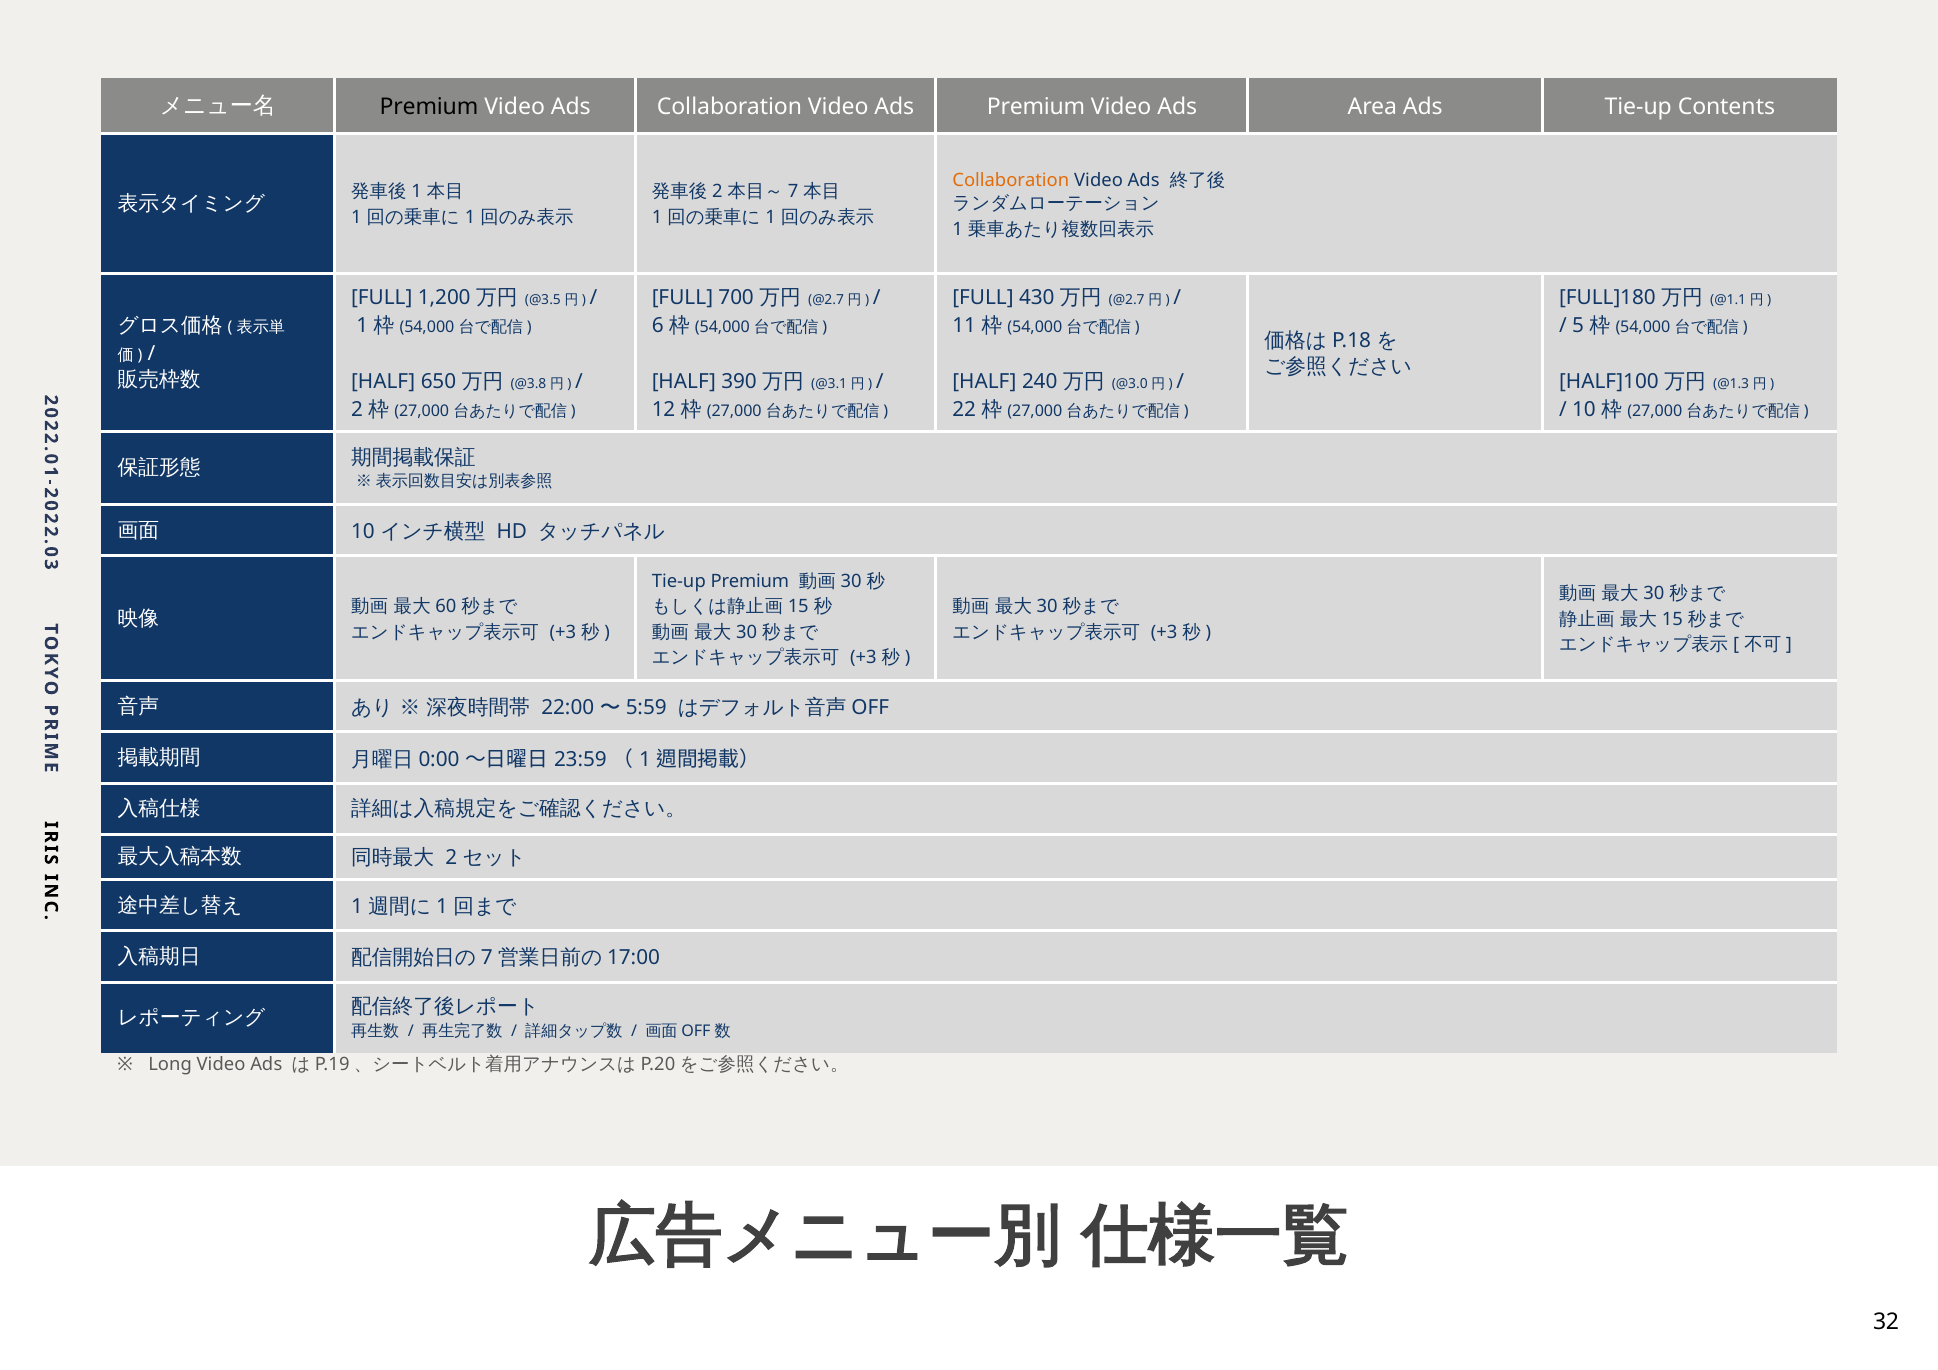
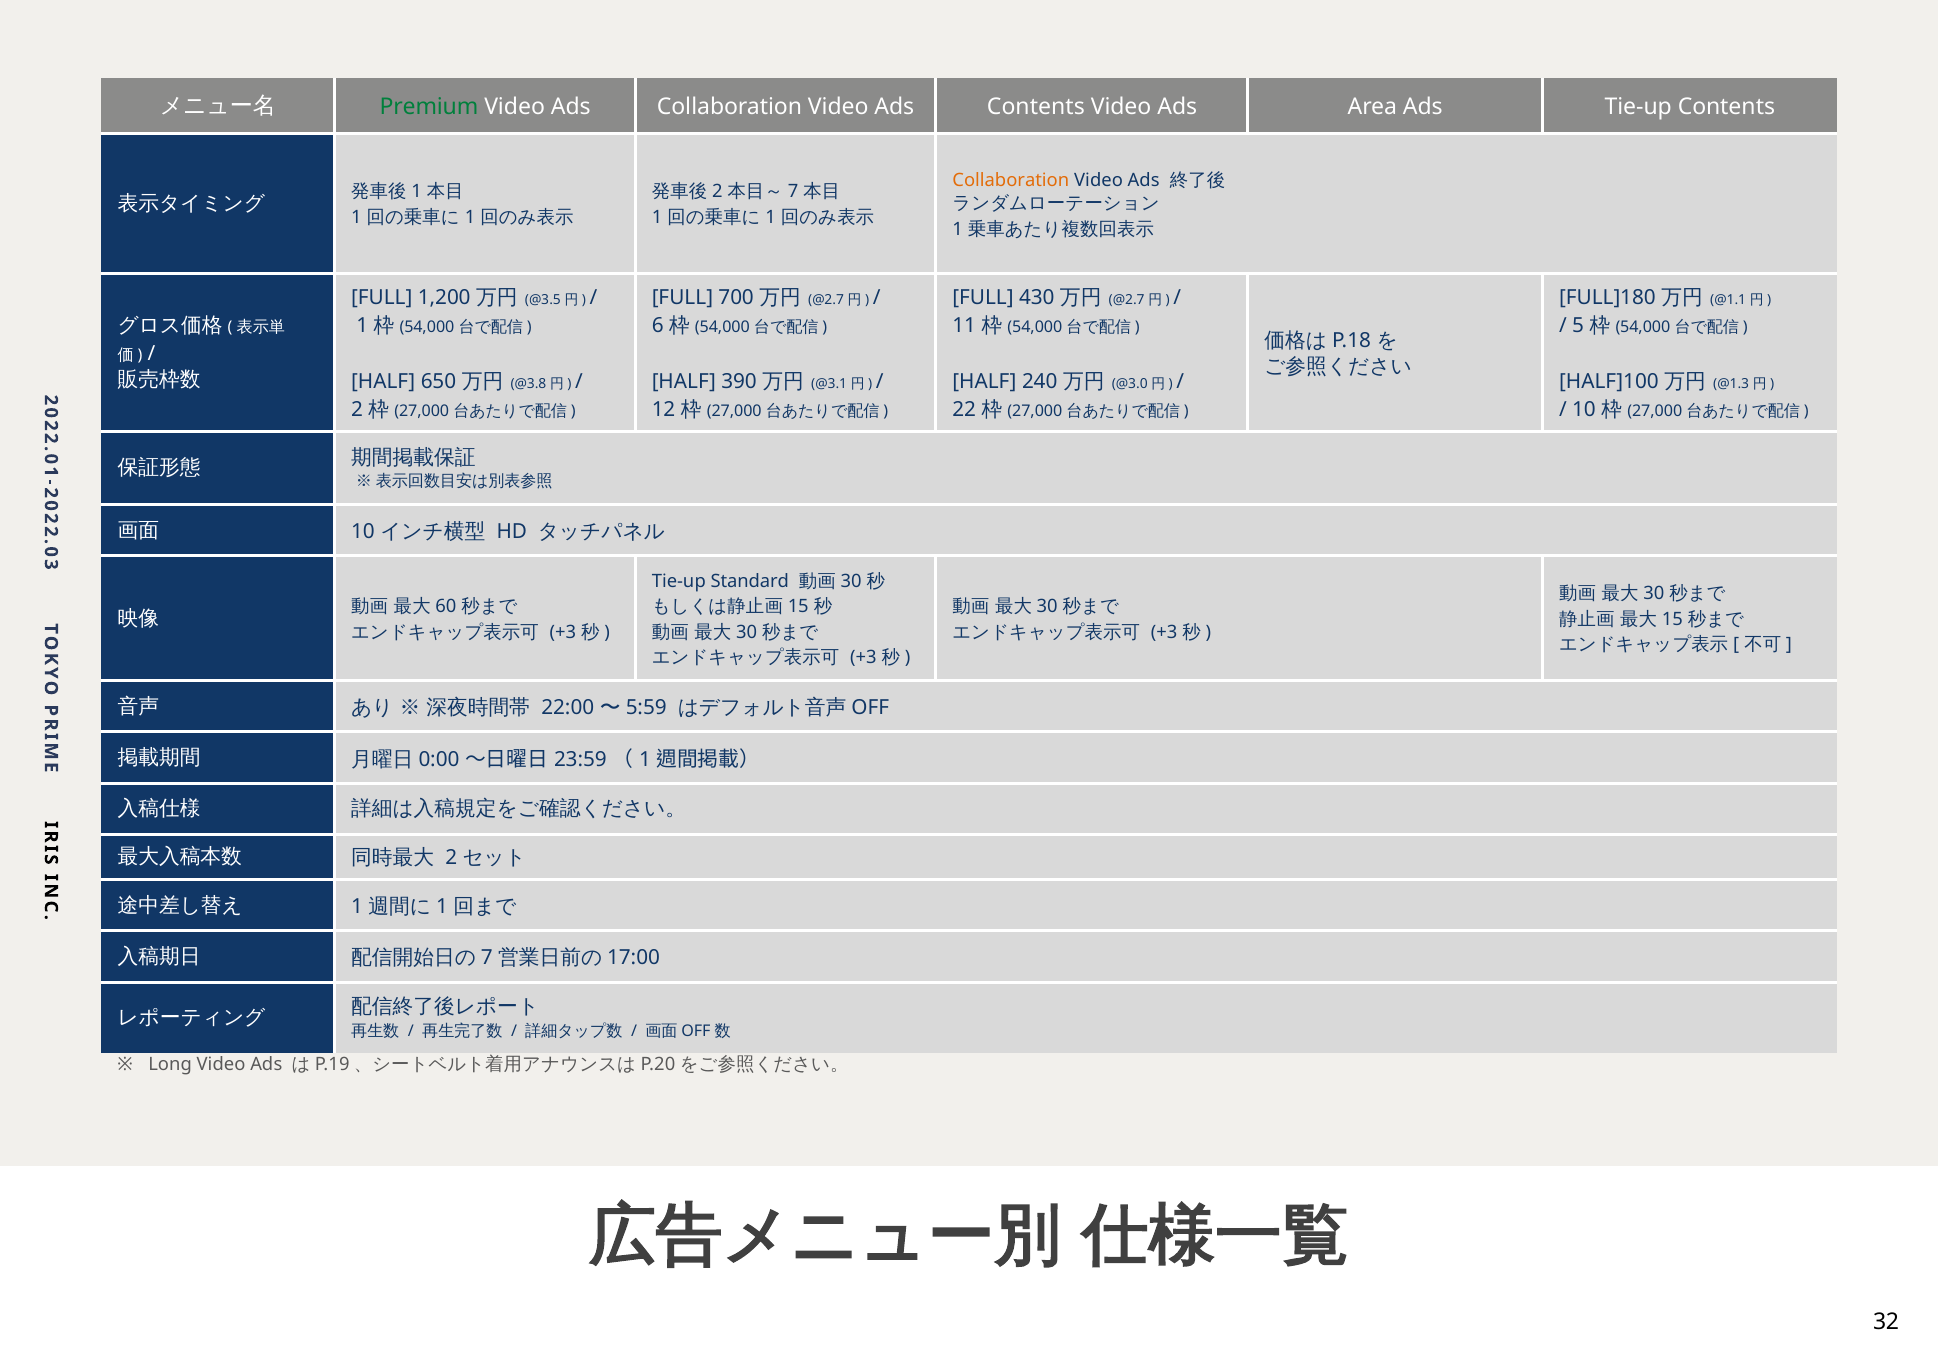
Premium at (429, 107) colour: black -> green
Ads Premium: Premium -> Contents
Tie-up Premium: Premium -> Standard
